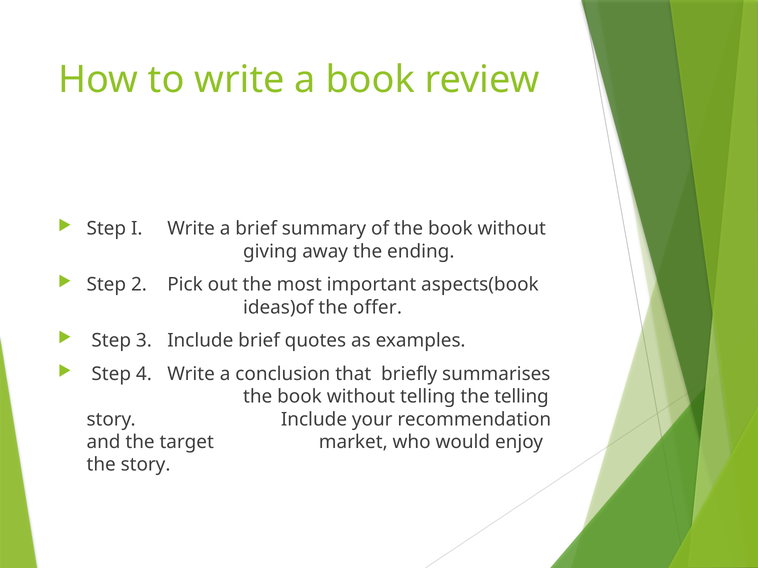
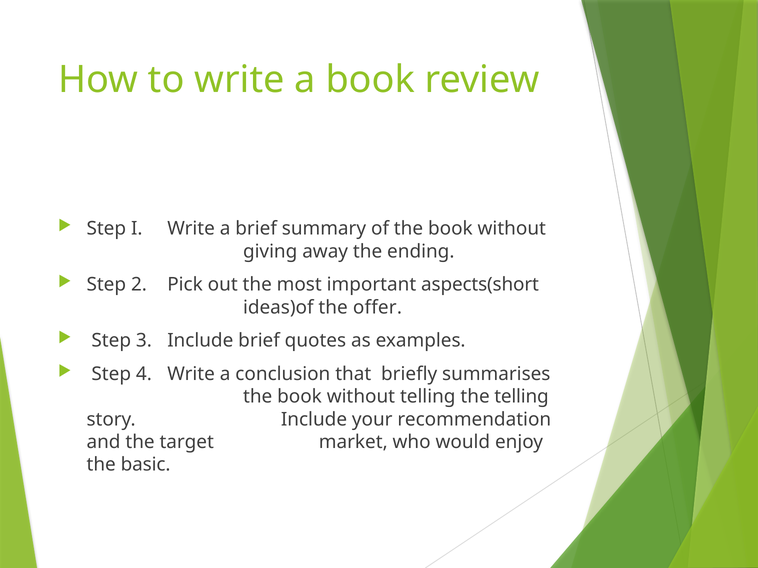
aspects(book: aspects(book -> aspects(short
the story: story -> basic
